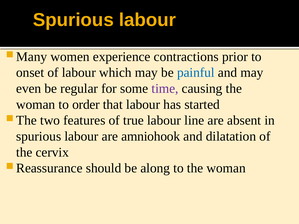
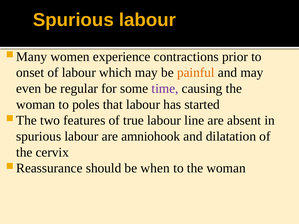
painful colour: blue -> orange
order: order -> poles
along: along -> when
